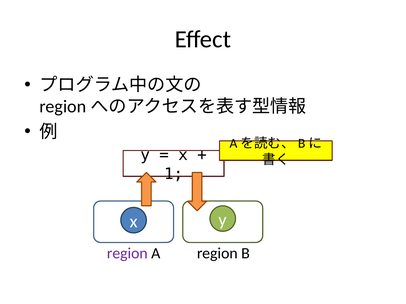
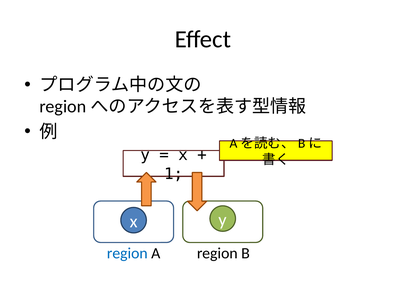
region at (127, 254) colour: purple -> blue
